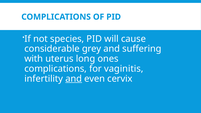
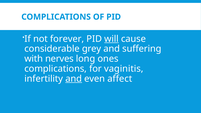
species: species -> forever
will underline: none -> present
uterus: uterus -> nerves
cervix: cervix -> affect
